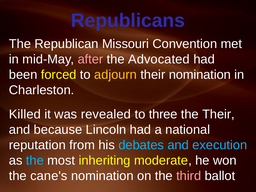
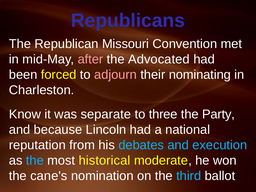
adjourn colour: yellow -> pink
their nomination: nomination -> nominating
Killed: Killed -> Know
revealed: revealed -> separate
the Their: Their -> Party
inheriting: inheriting -> historical
third colour: pink -> light blue
